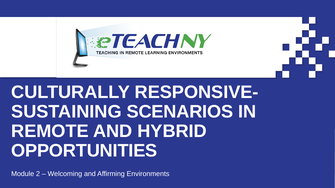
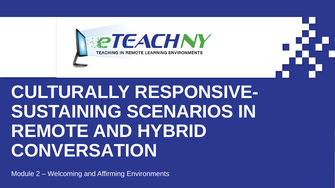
OPPORTUNITIES: OPPORTUNITIES -> CONVERSATION
